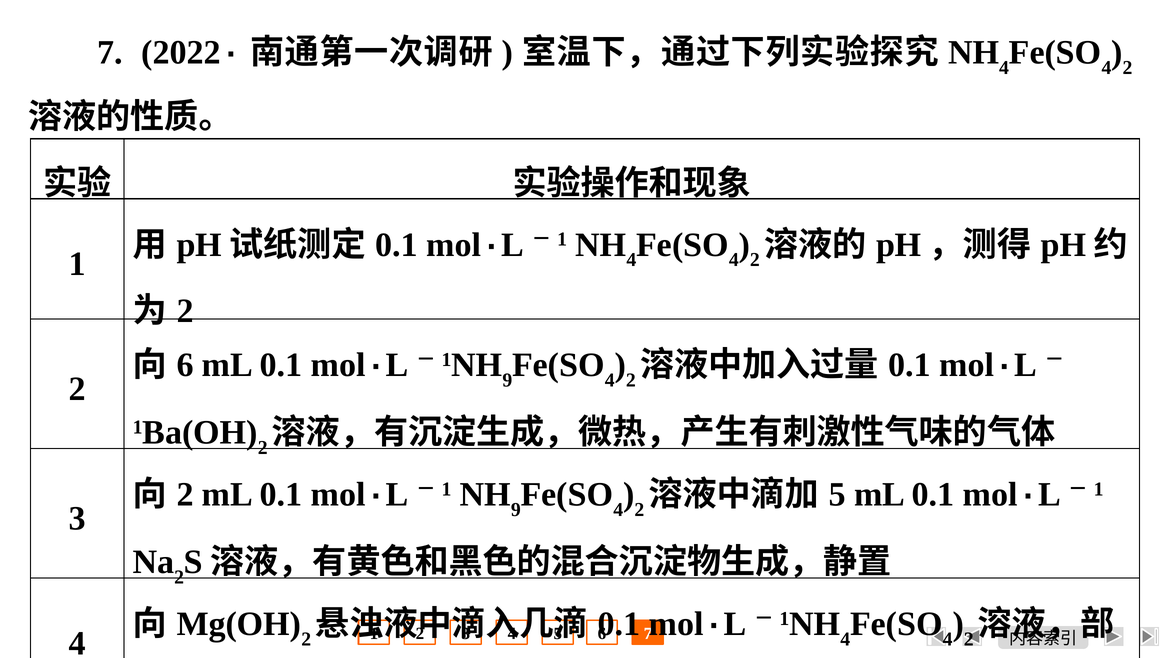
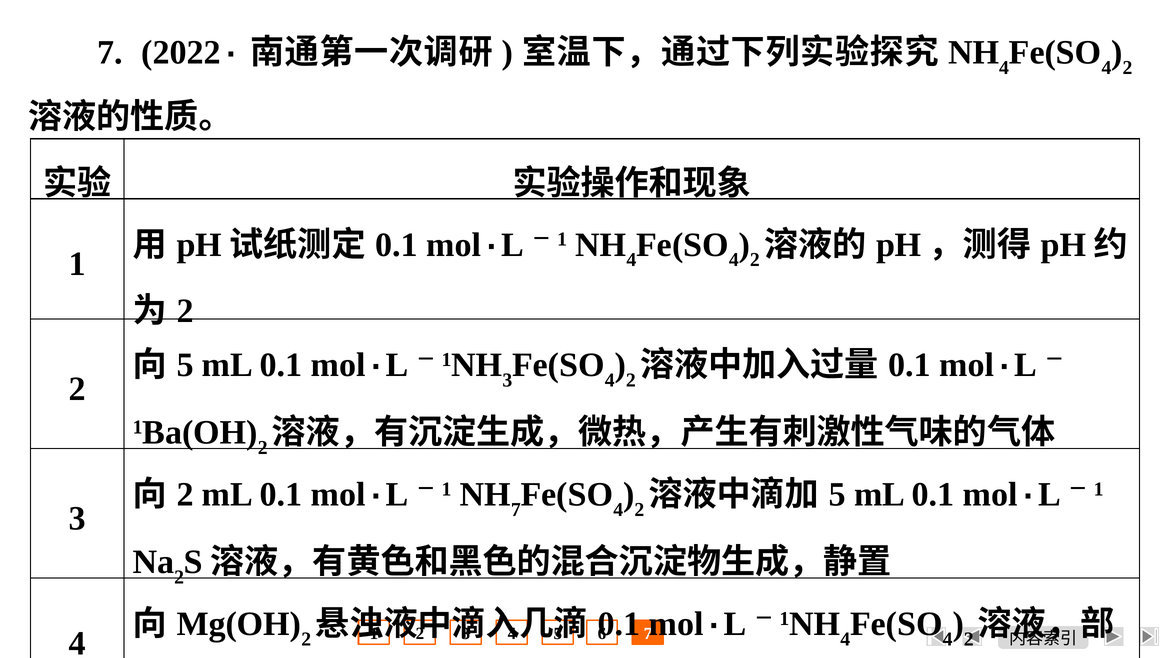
6 at (185, 365): 6 -> 5
9 at (507, 380): 9 -> 3
9 at (516, 509): 9 -> 7
